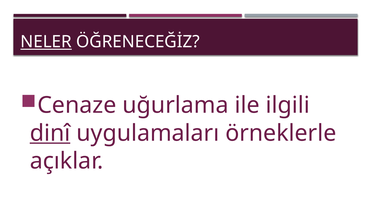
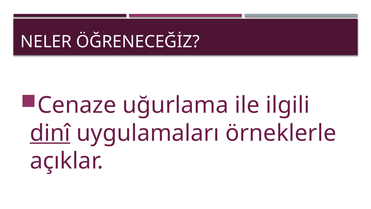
NELER underline: present -> none
